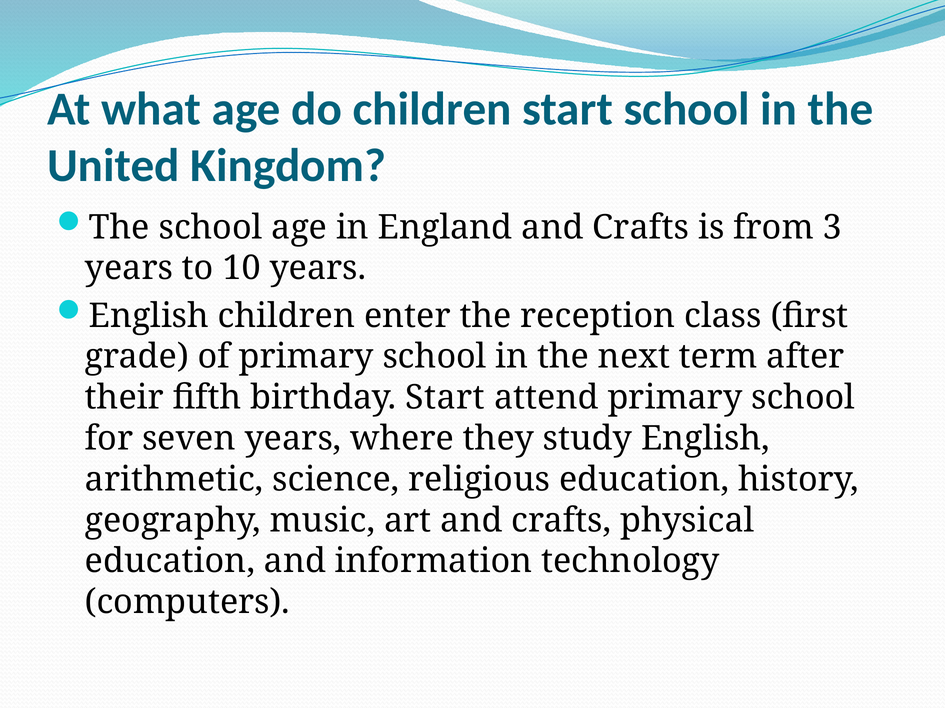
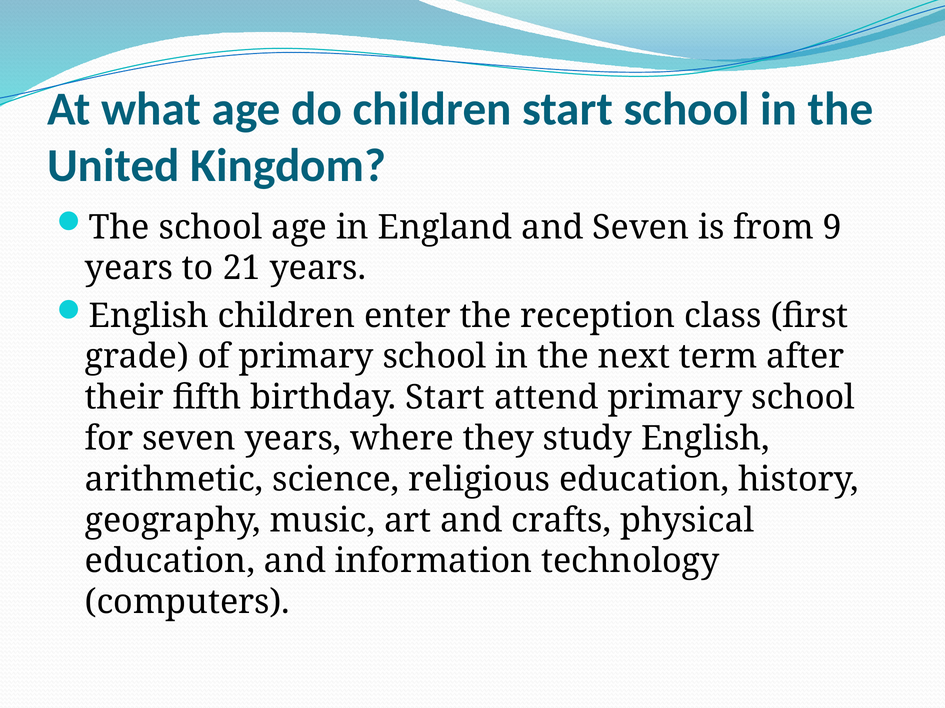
England and Crafts: Crafts -> Seven
3: 3 -> 9
10: 10 -> 21
